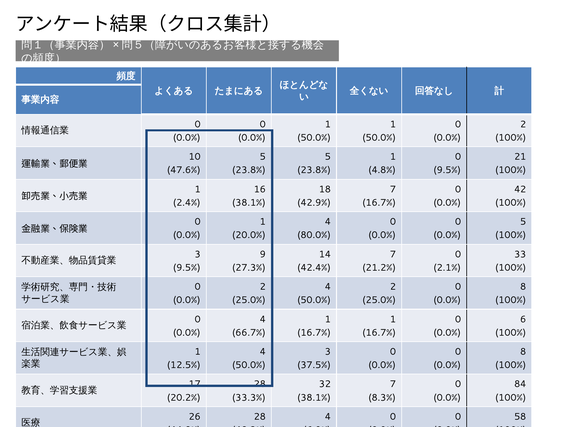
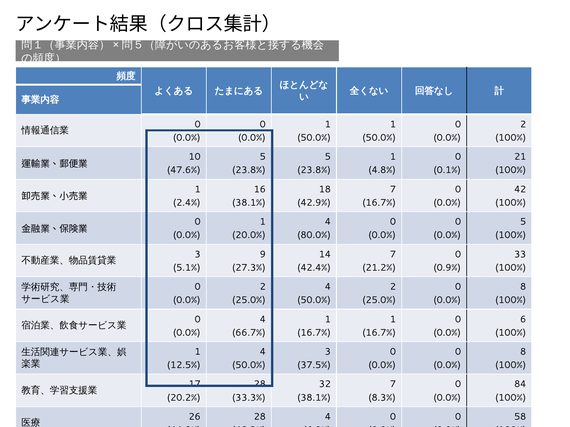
9.5% at (447, 170): 9.5% -> 0.1%
9.5% at (187, 268): 9.5% -> 5.1%
2.1%: 2.1% -> 0.9%
